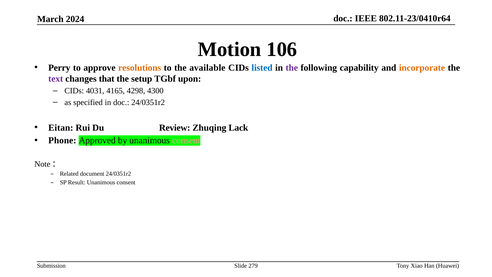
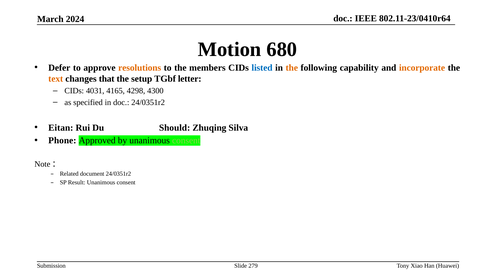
106: 106 -> 680
Perry: Perry -> Defer
available: available -> members
the at (292, 68) colour: purple -> orange
text colour: purple -> orange
upon: upon -> letter
Review: Review -> Should
Lack: Lack -> Silva
consent at (186, 140) colour: pink -> light green
